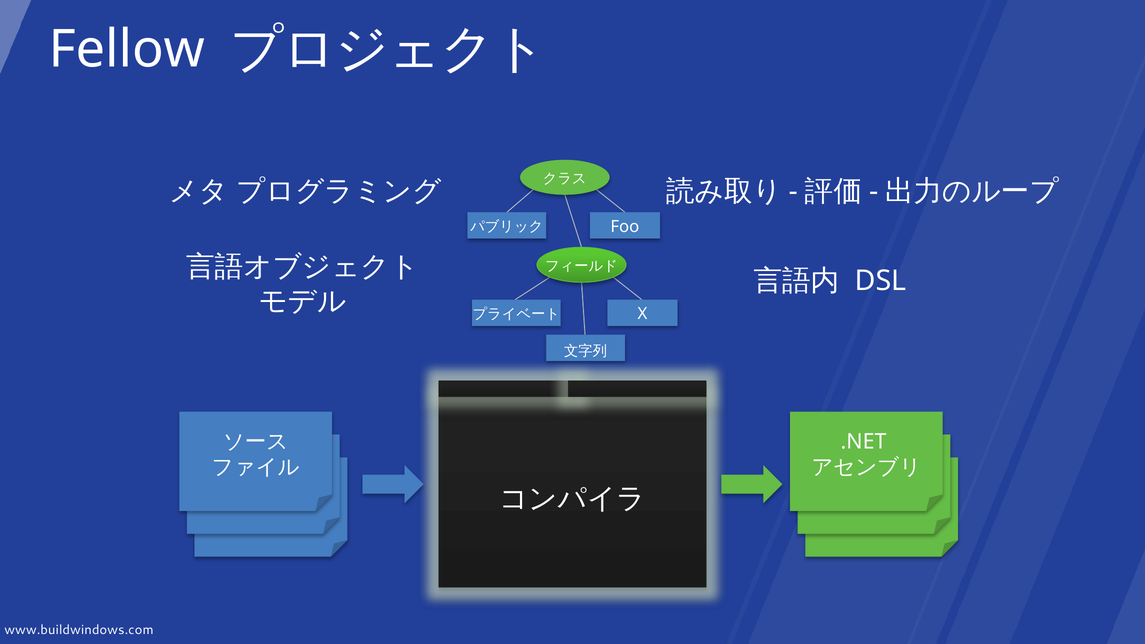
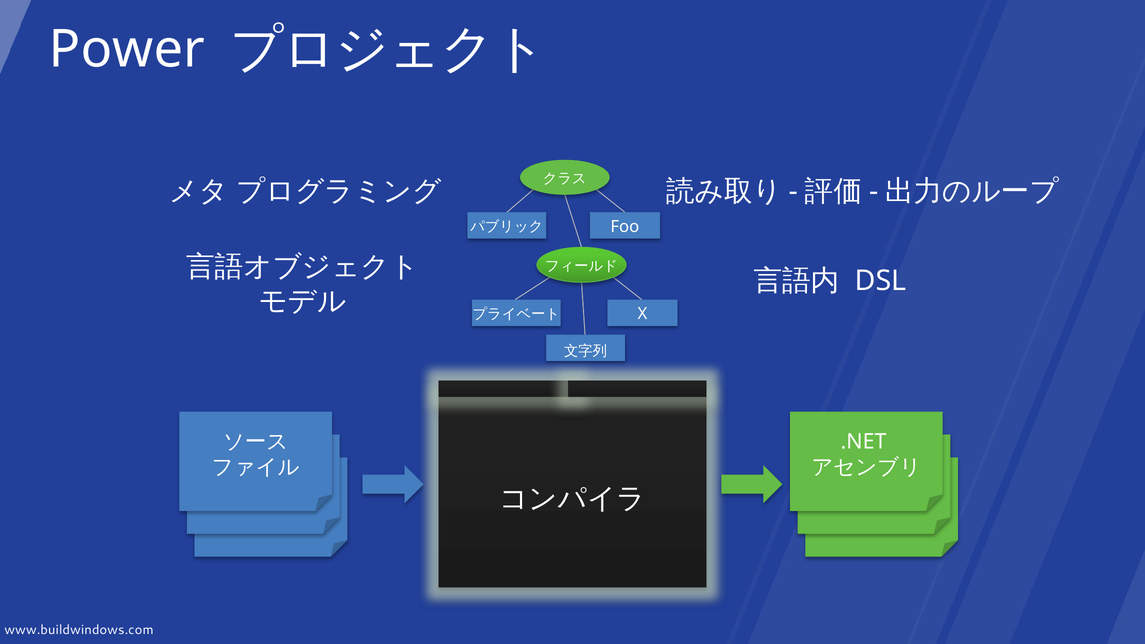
Fellow: Fellow -> Power
